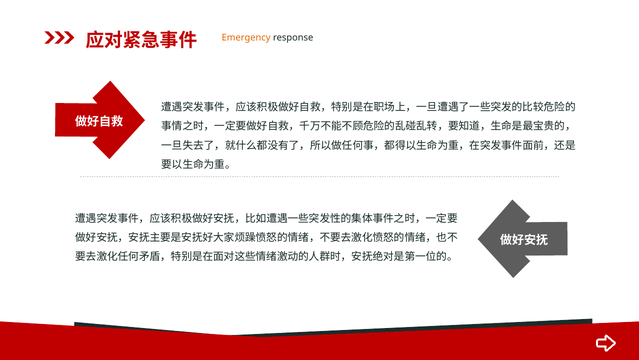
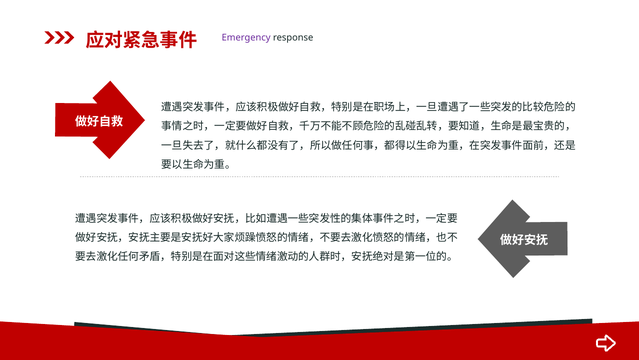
Emergency colour: orange -> purple
